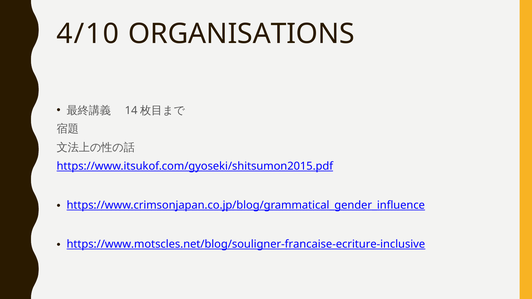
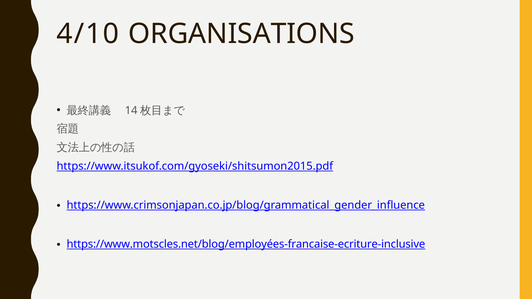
https://www.motscles.net/blog/souligner-francaise-ecriture-inclusive: https://www.motscles.net/blog/souligner-francaise-ecriture-inclusive -> https://www.motscles.net/blog/employées-francaise-ecriture-inclusive
